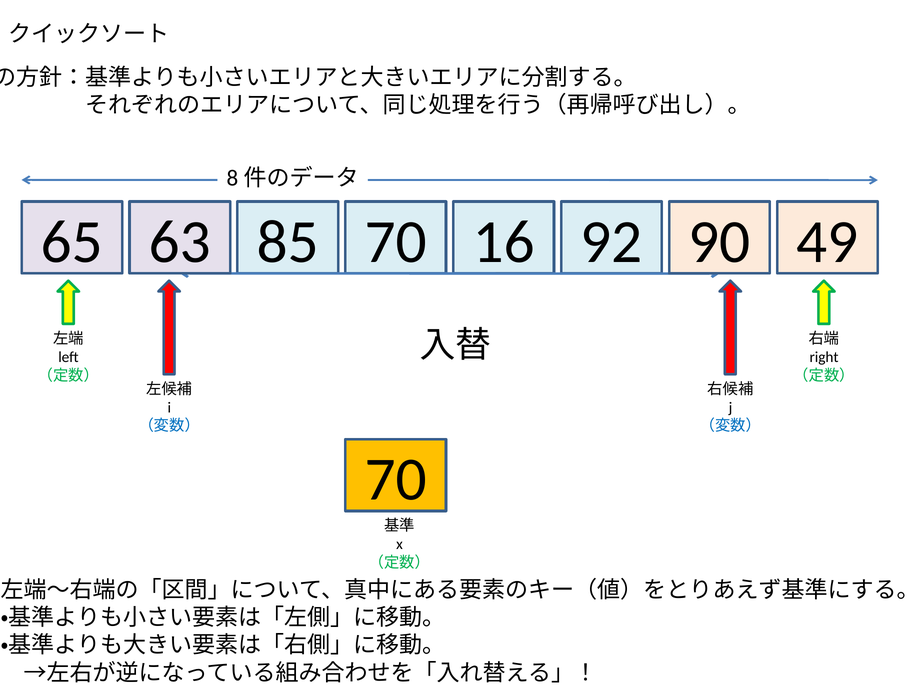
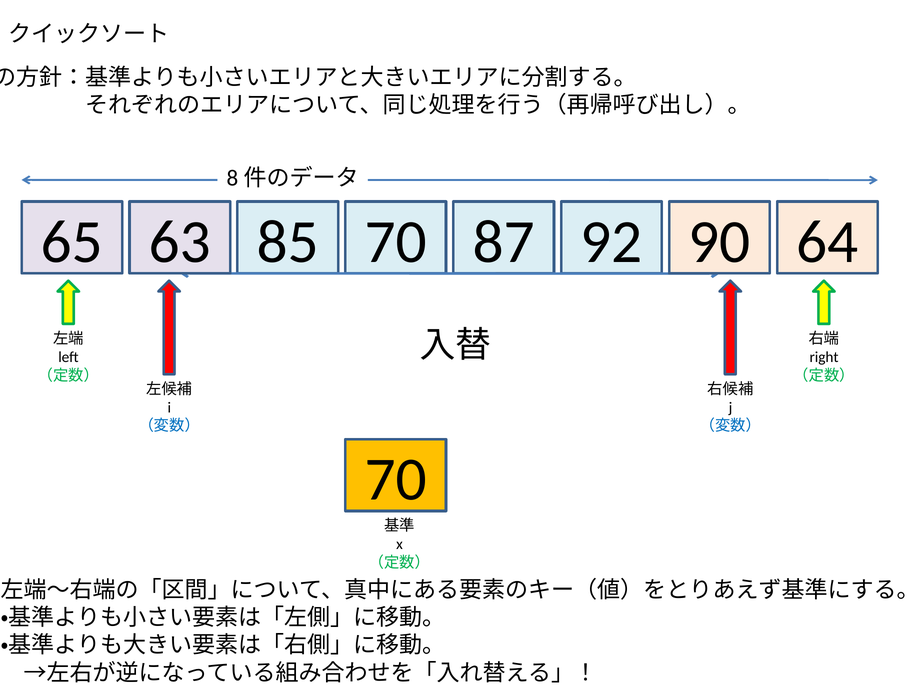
16: 16 -> 87
49: 49 -> 64
